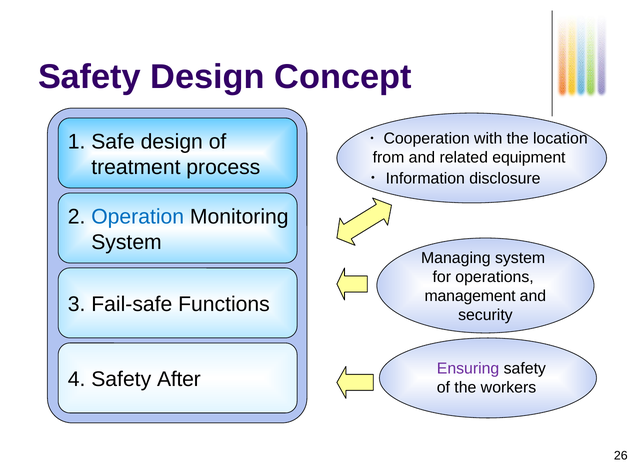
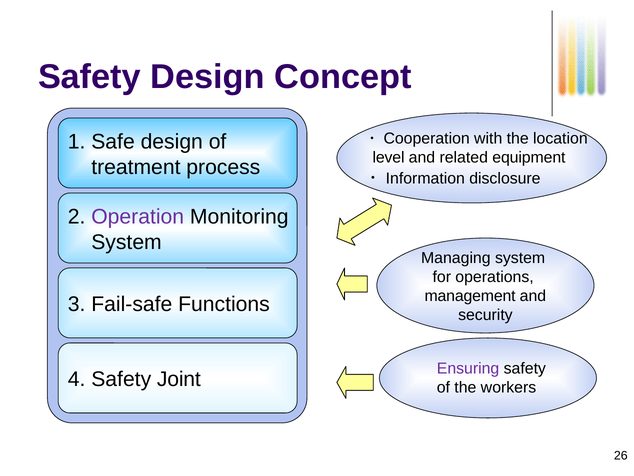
from: from -> level
Operation colour: blue -> purple
After: After -> Joint
